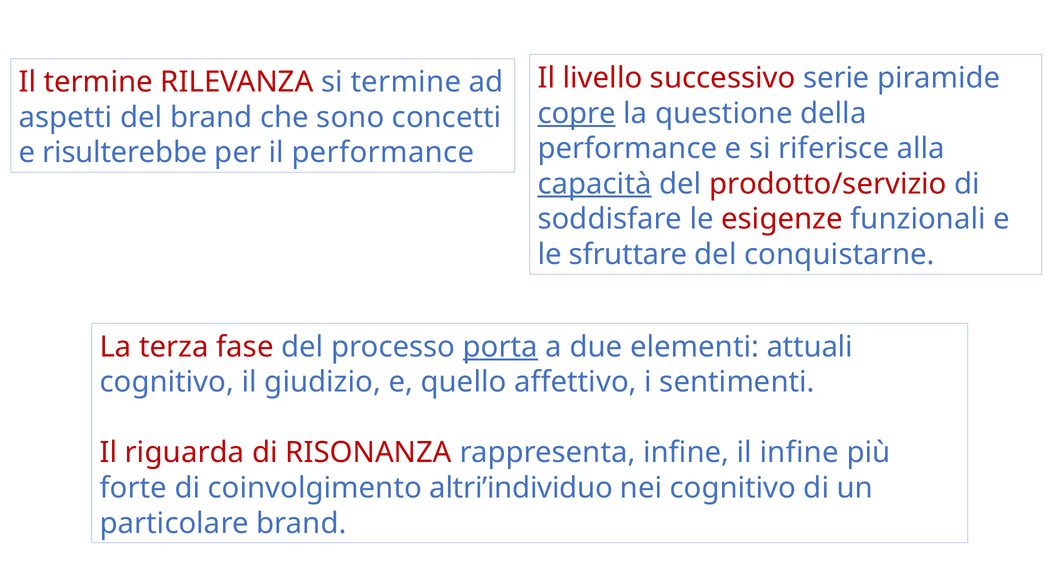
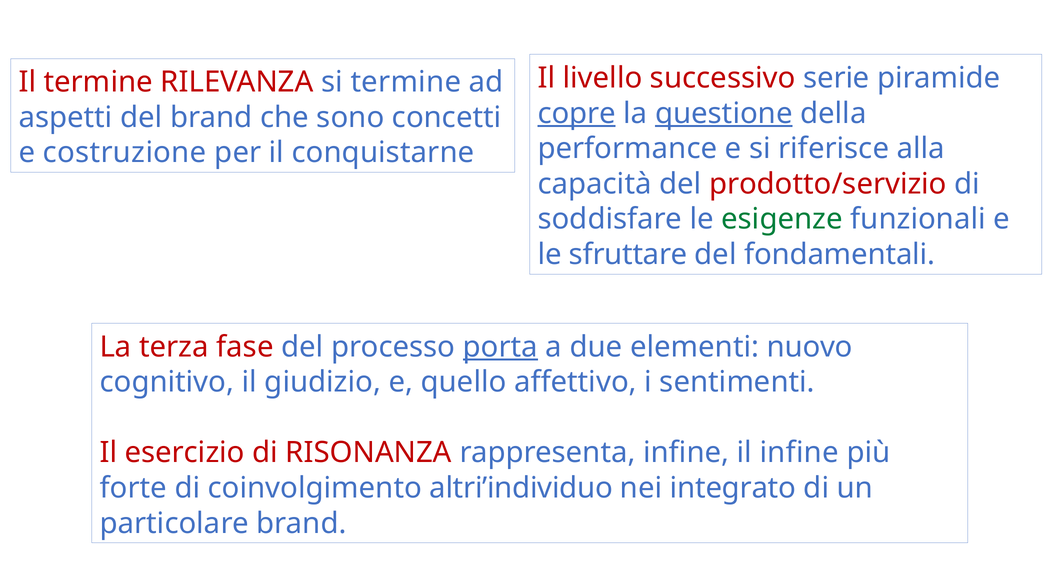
questione underline: none -> present
risulterebbe: risulterebbe -> costruzione
il performance: performance -> conquistarne
capacità underline: present -> none
esigenze colour: red -> green
conquistarne: conquistarne -> fondamentali
attuali: attuali -> nuovo
riguarda: riguarda -> esercizio
nei cognitivo: cognitivo -> integrato
